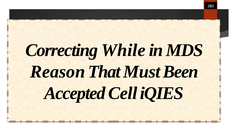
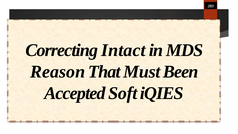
While: While -> Intact
Cell: Cell -> Soft
